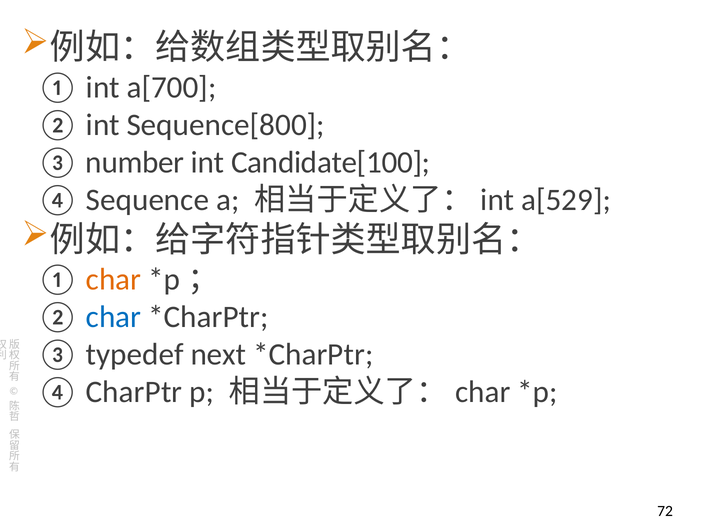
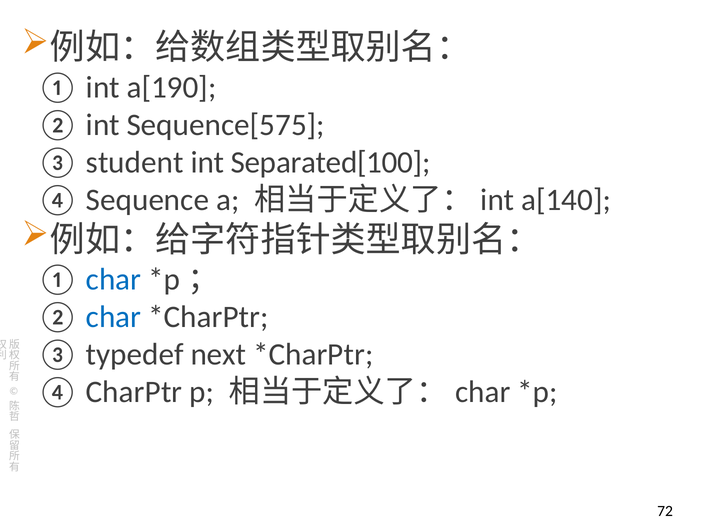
a[700: a[700 -> a[190
Sequence[800: Sequence[800 -> Sequence[575
number: number -> student
Candidate[100: Candidate[100 -> Separated[100
a[529: a[529 -> a[140
char at (114, 279) colour: orange -> blue
